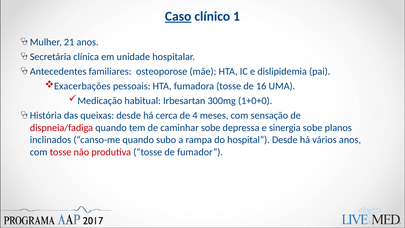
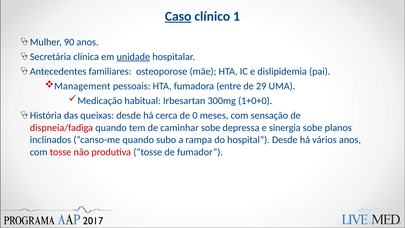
21: 21 -> 90
unidade underline: none -> present
Exacerbações: Exacerbações -> Management
fumadora tosse: tosse -> entre
16: 16 -> 29
4: 4 -> 0
